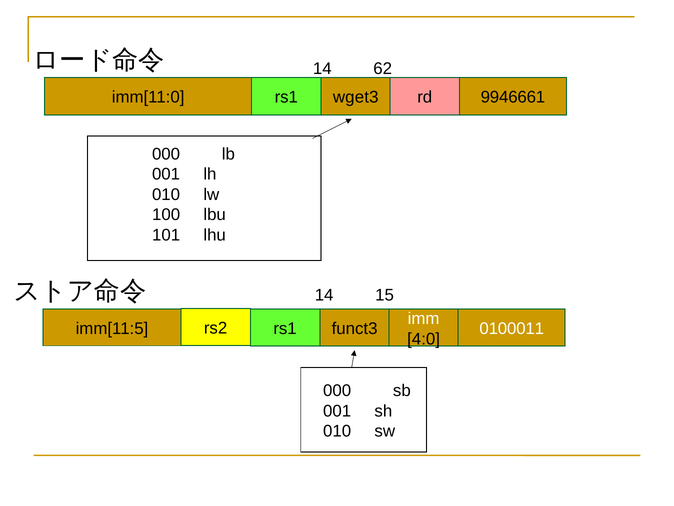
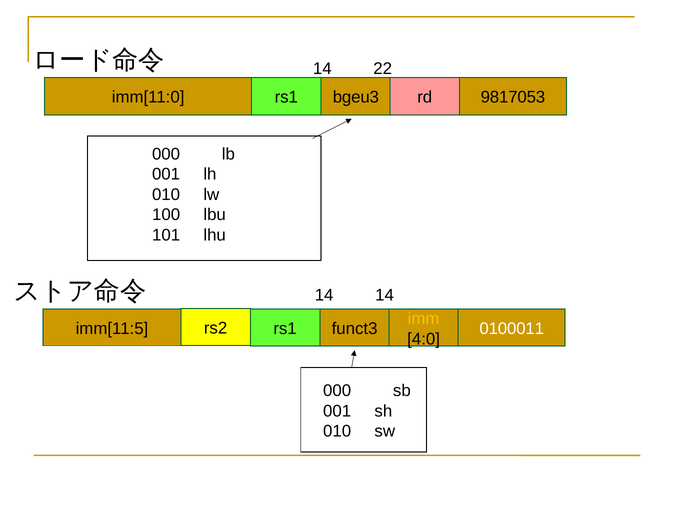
62: 62 -> 22
wget3: wget3 -> bgeu3
9946661: 9946661 -> 9817053
14 15: 15 -> 14
imm colour: white -> yellow
